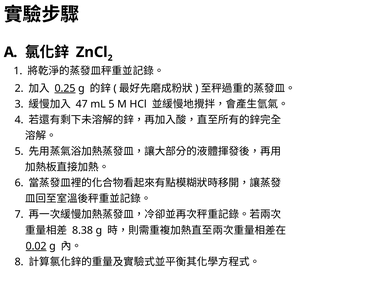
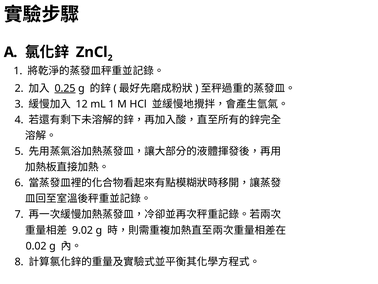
47: 47 -> 12
mL 5: 5 -> 1
8.38: 8.38 -> 9.02
0.02 underline: present -> none
